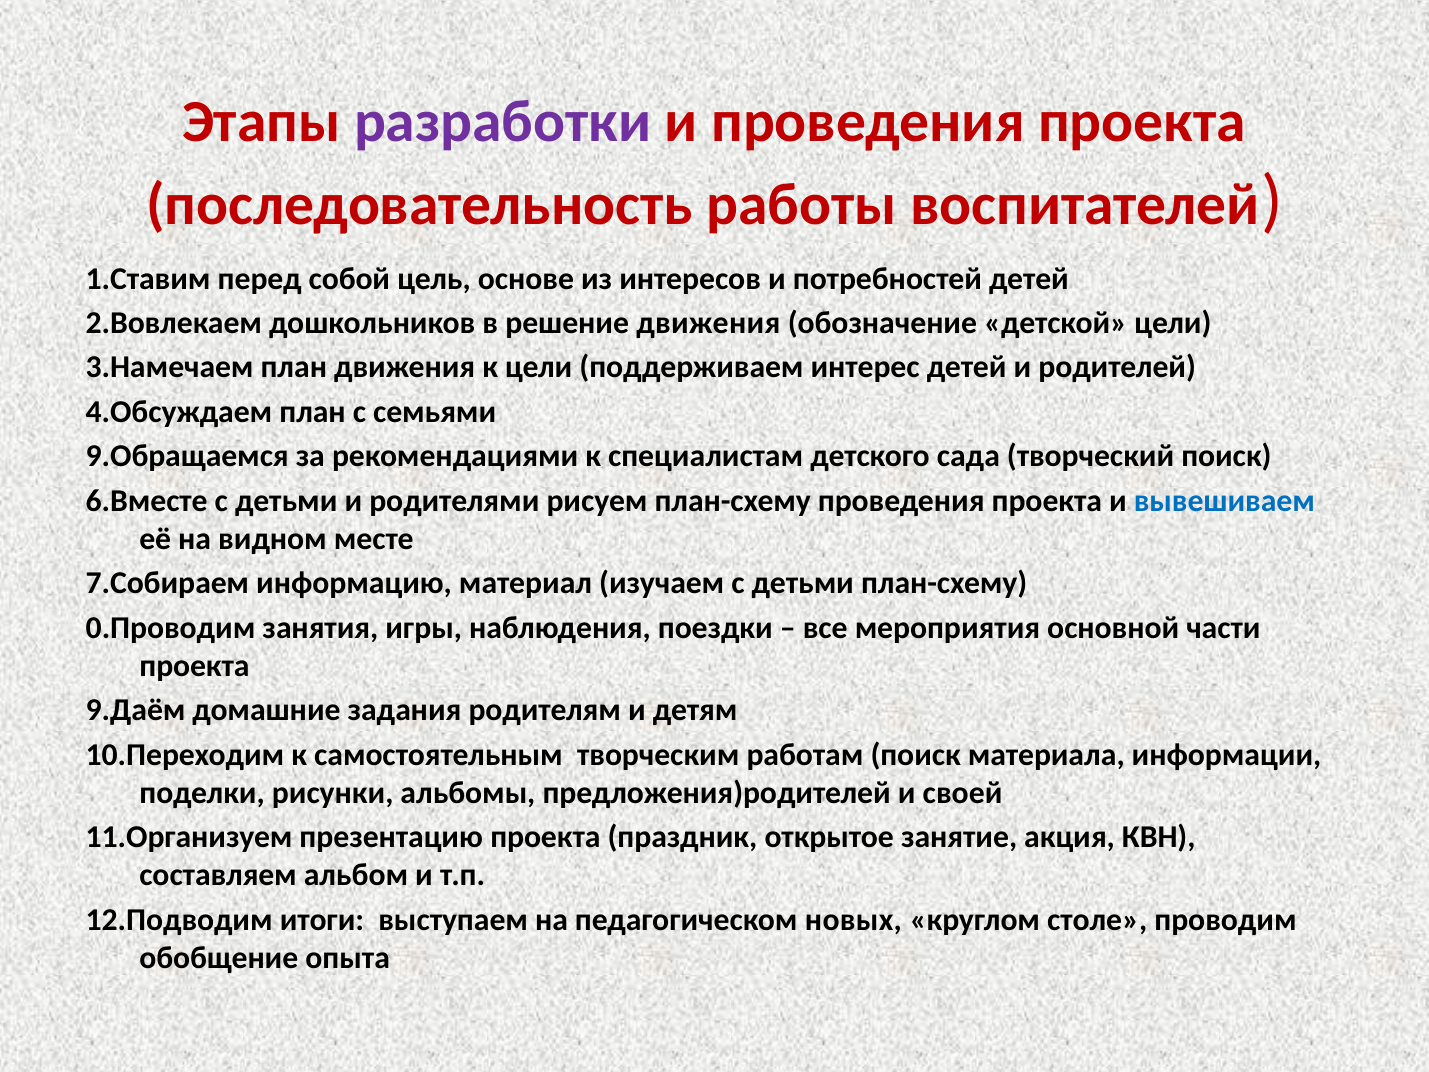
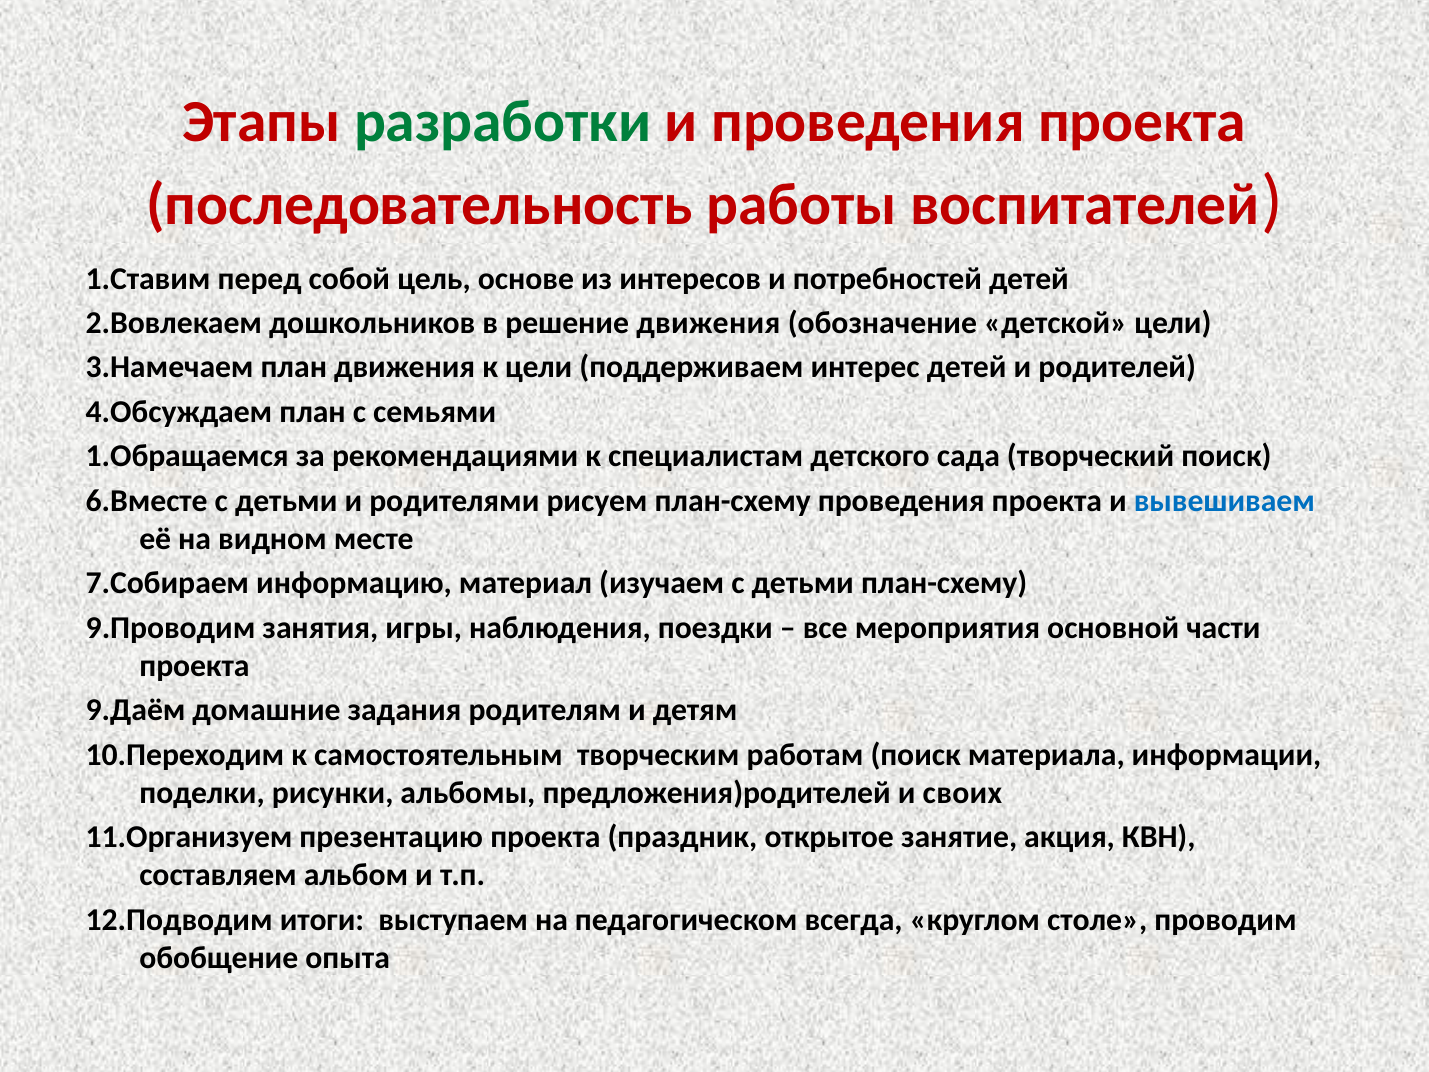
разработки colour: purple -> green
9.Обращаемся: 9.Обращаемся -> 1.Обращаемся
0.Проводим: 0.Проводим -> 9.Проводим
своей: своей -> своих
новых: новых -> всегда
